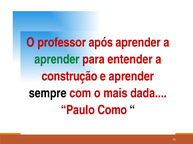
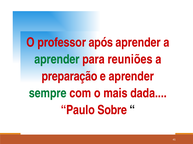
entender: entender -> reuniões
construção: construção -> preparação
sempre colour: black -> green
Como: Como -> Sobre
